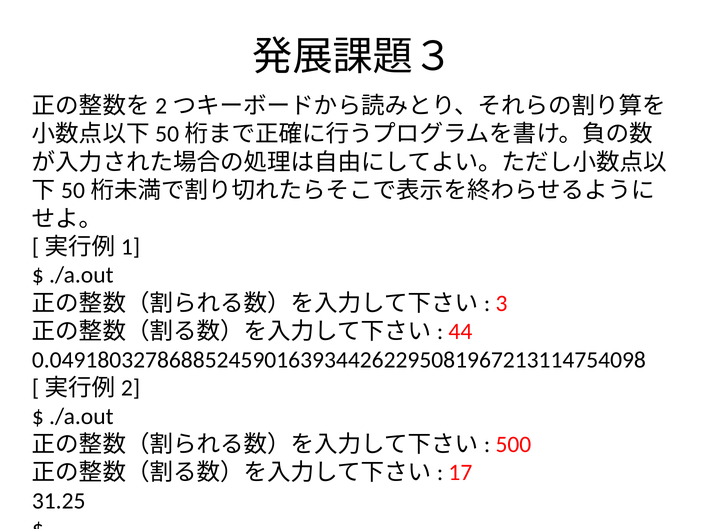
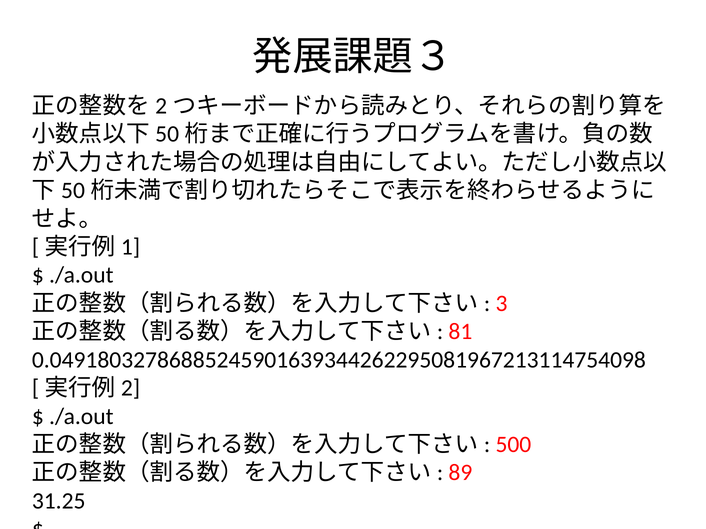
44: 44 -> 81
17: 17 -> 89
